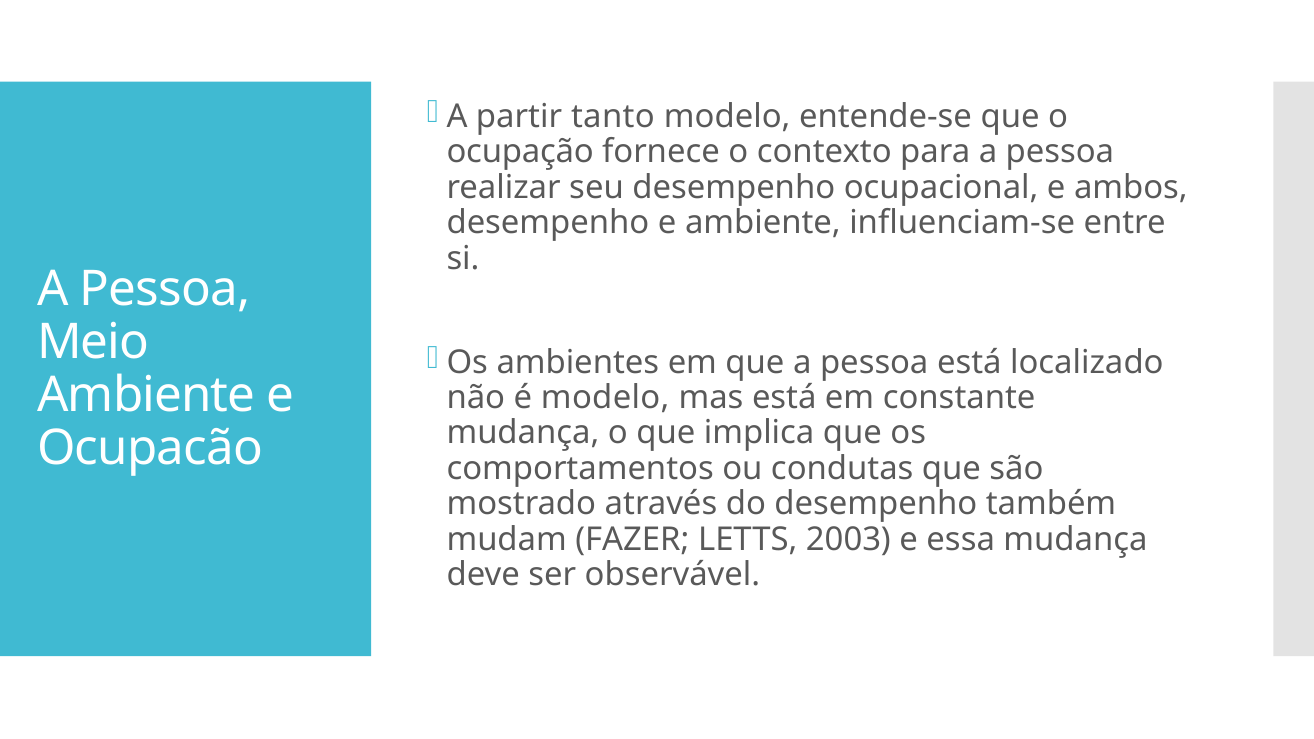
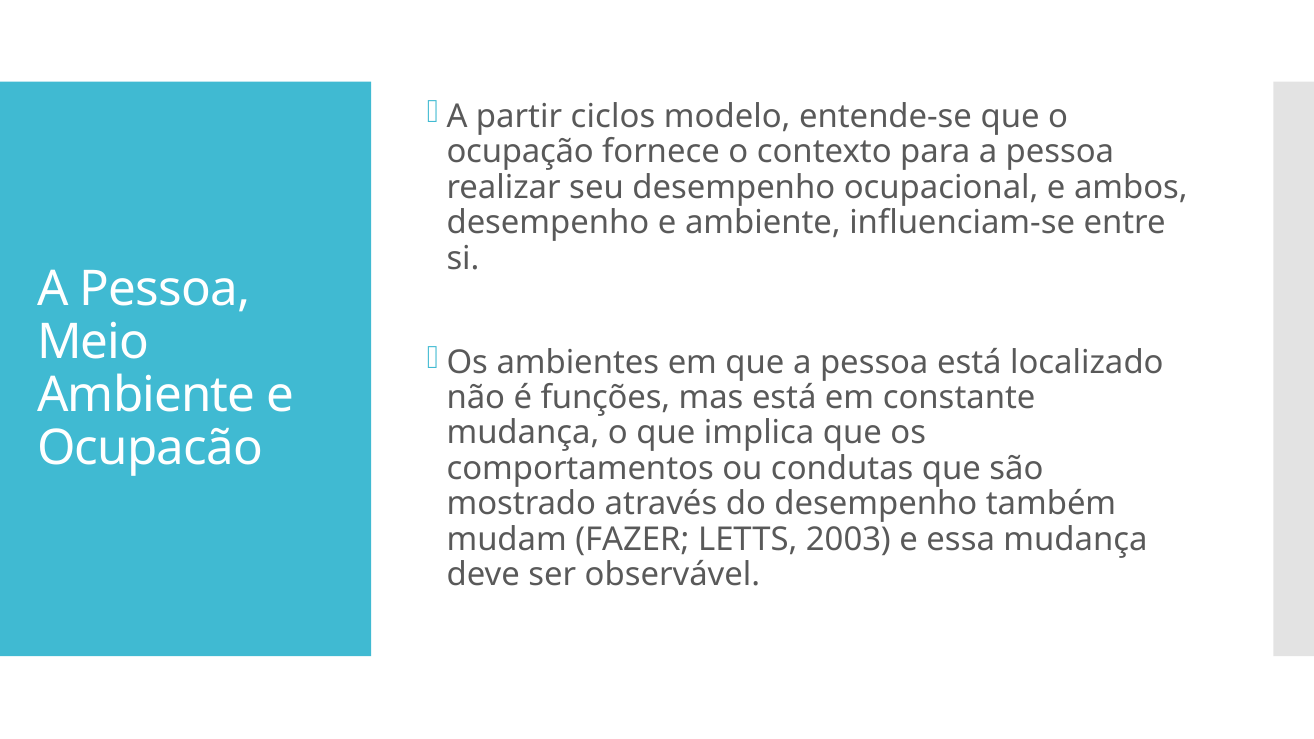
tanto: tanto -> ciclos
é modelo: modelo -> funções
